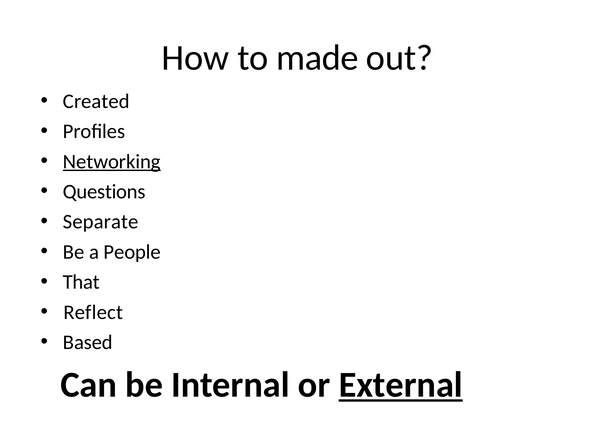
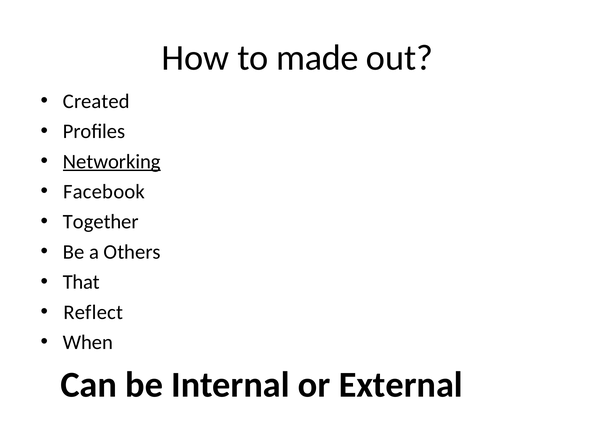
Questions: Questions -> Facebook
Separate: Separate -> Together
People: People -> Others
Based: Based -> When
External underline: present -> none
